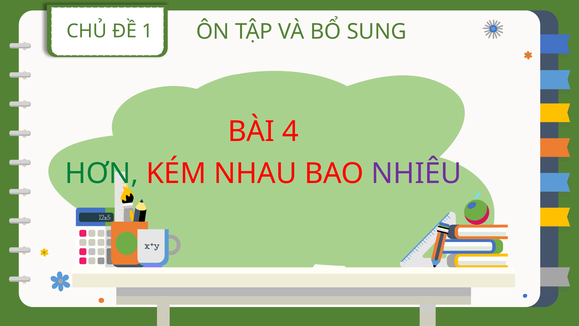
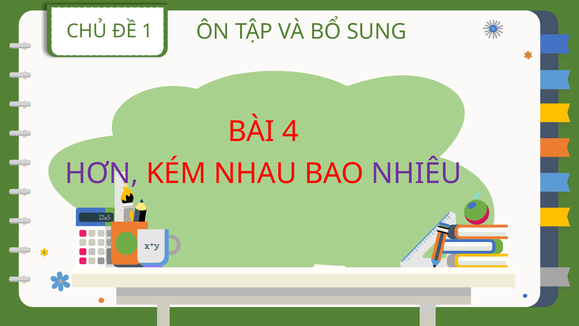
HƠN colour: green -> purple
